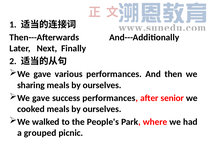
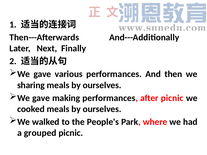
success: success -> making
after senior: senior -> picnic
